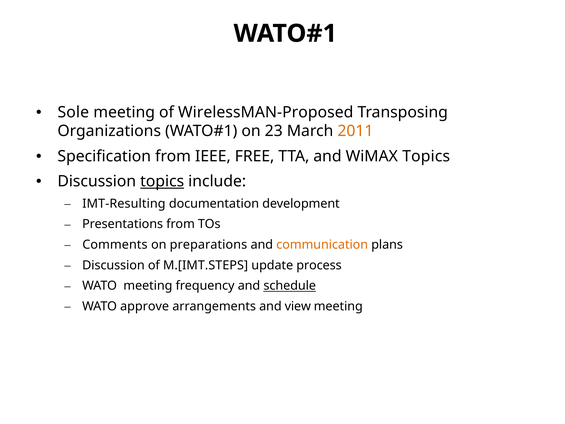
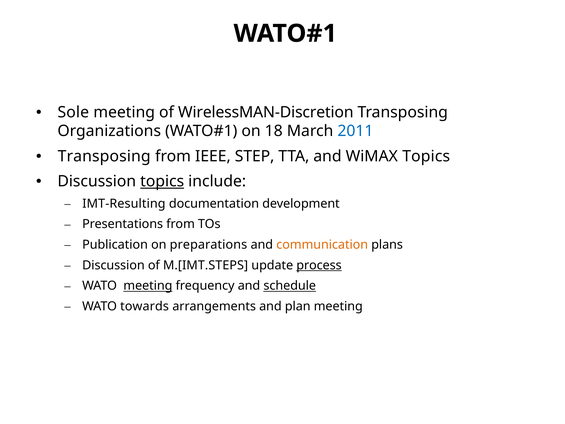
WirelessMAN-Proposed: WirelessMAN-Proposed -> WirelessMAN-Discretion
23: 23 -> 18
2011 colour: orange -> blue
Specification at (104, 156): Specification -> Transposing
FREE: FREE -> STEP
Comments: Comments -> Publication
process underline: none -> present
meeting at (148, 286) underline: none -> present
approve: approve -> towards
view: view -> plan
